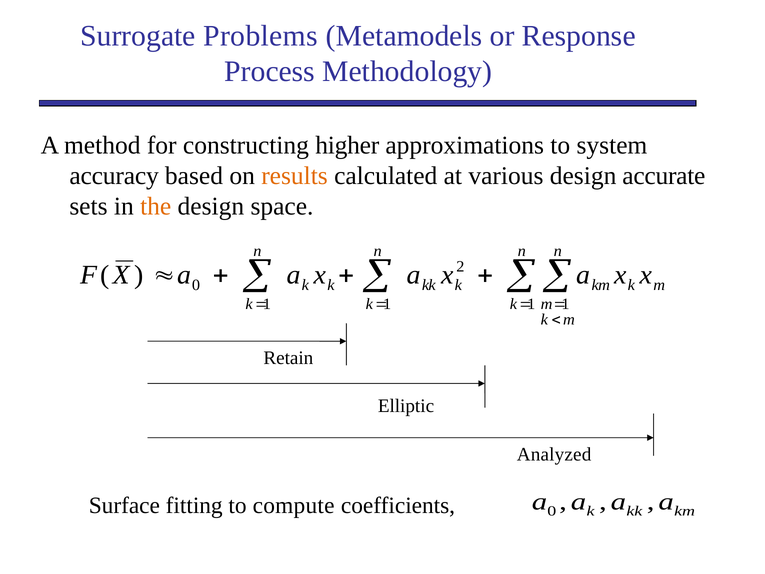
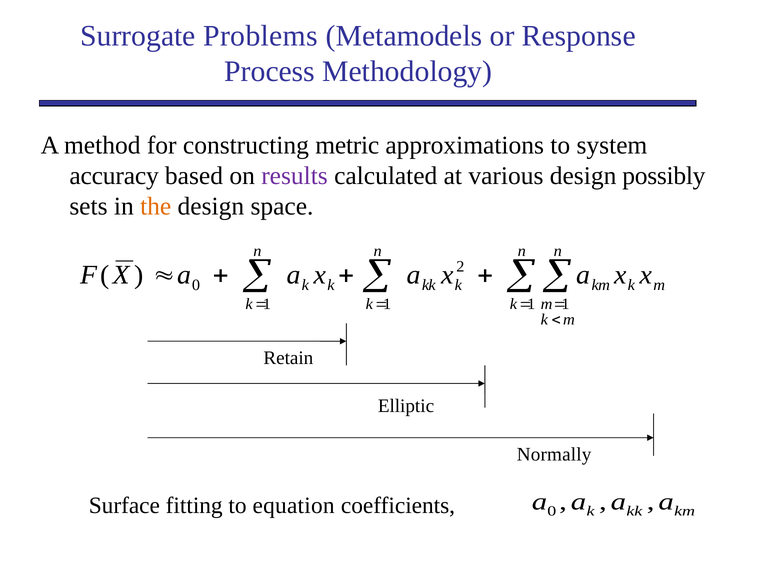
higher: higher -> metric
results colour: orange -> purple
accurate: accurate -> possibly
Analyzed: Analyzed -> Normally
compute: compute -> equation
